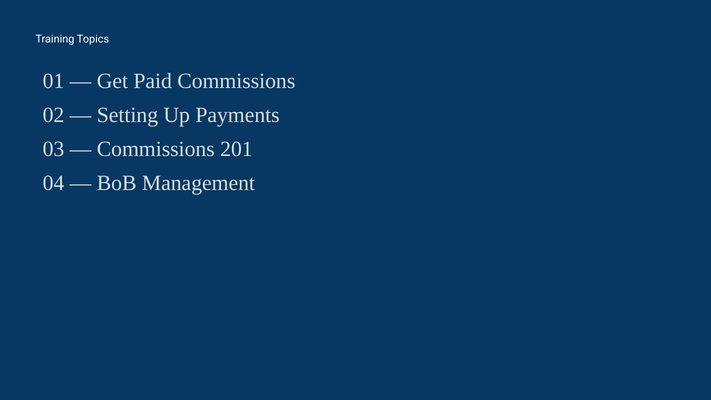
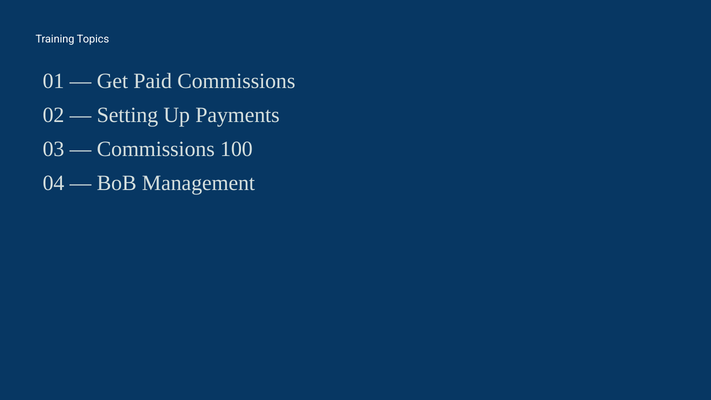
201: 201 -> 100
